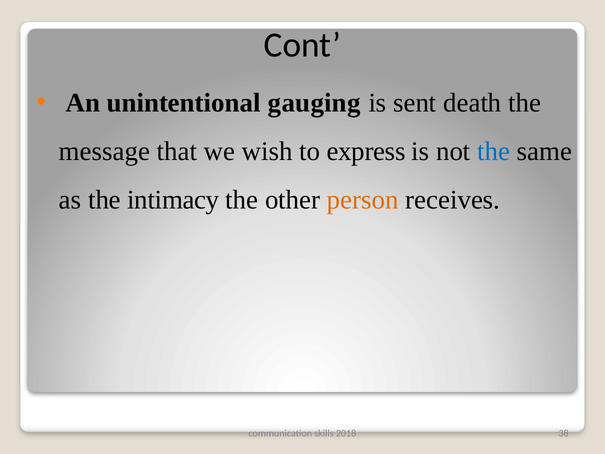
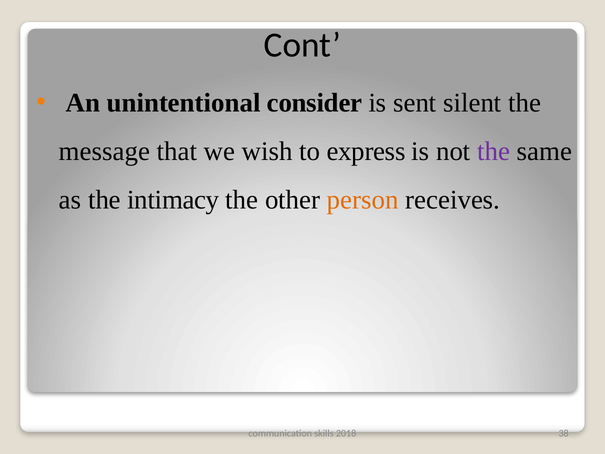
gauging: gauging -> consider
death: death -> silent
the at (494, 151) colour: blue -> purple
